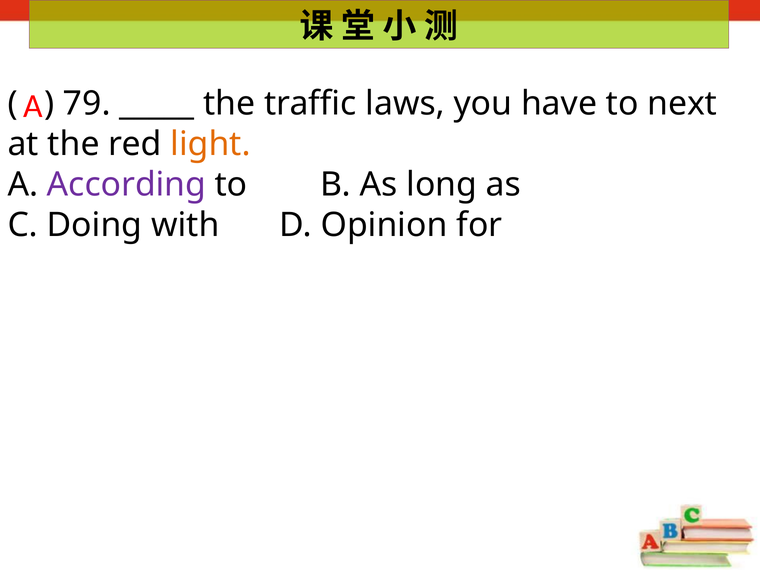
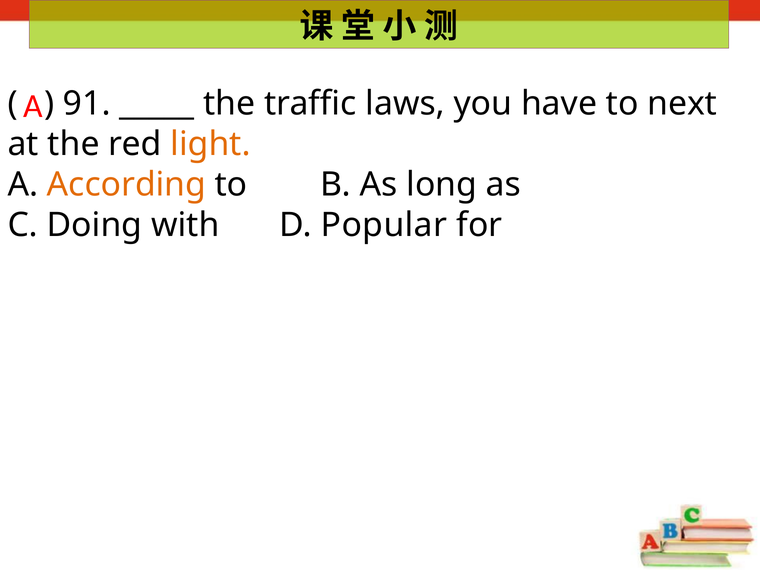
79: 79 -> 91
According colour: purple -> orange
Opinion: Opinion -> Popular
